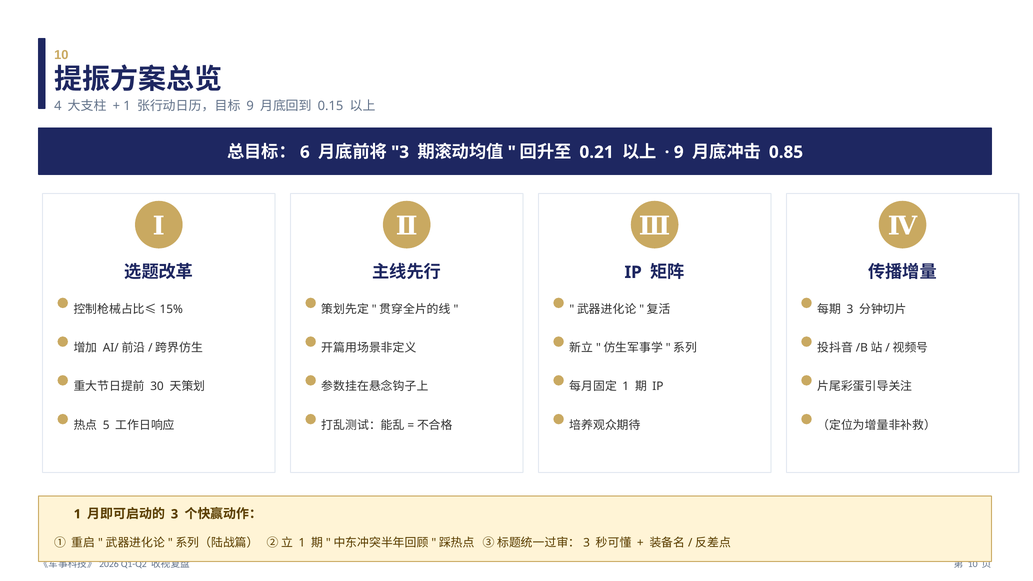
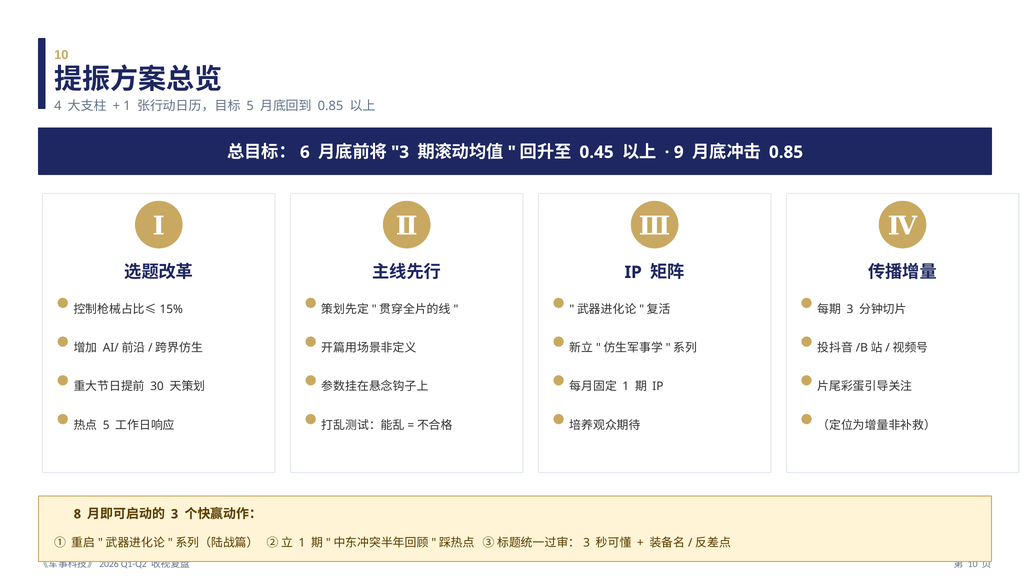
9 at (250, 106): 9 -> 5
0.15 at (331, 106): 0.15 -> 0.85
0.21: 0.21 -> 0.45
1 at (77, 514): 1 -> 8
